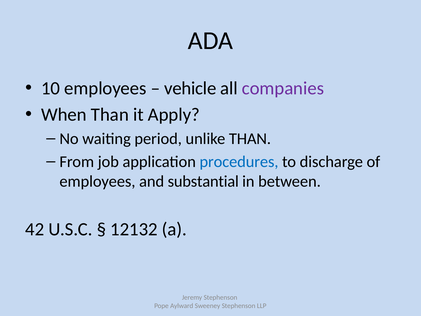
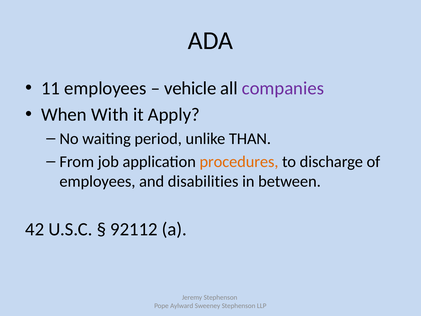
10: 10 -> 11
When Than: Than -> With
procedures colour: blue -> orange
substantial: substantial -> disabilities
12132: 12132 -> 92112
